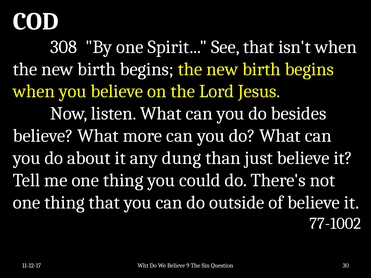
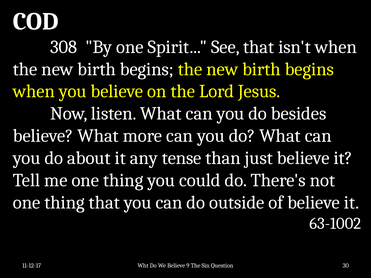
dung: dung -> tense
77-1002: 77-1002 -> 63-1002
